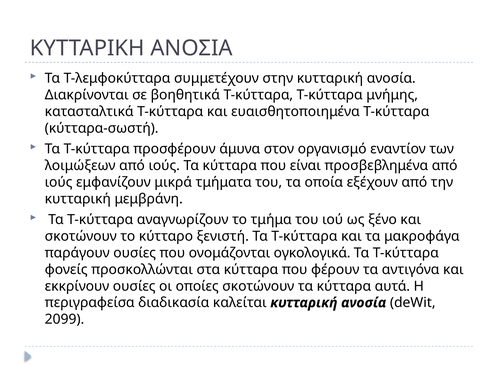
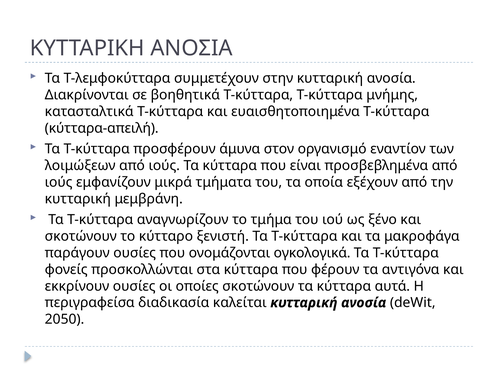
κύτταρα-σωστή: κύτταρα-σωστή -> κύτταρα-απειλή
2099: 2099 -> 2050
